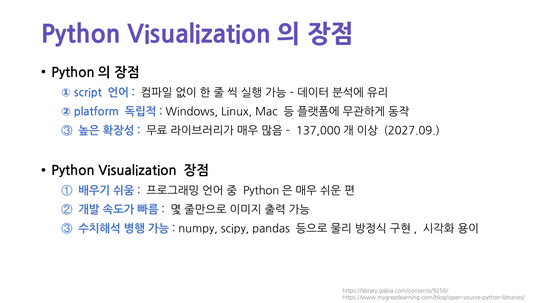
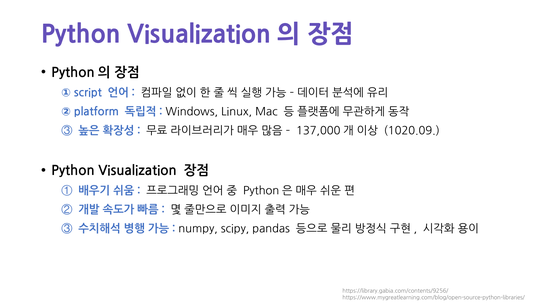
2027.09: 2027.09 -> 1020.09
